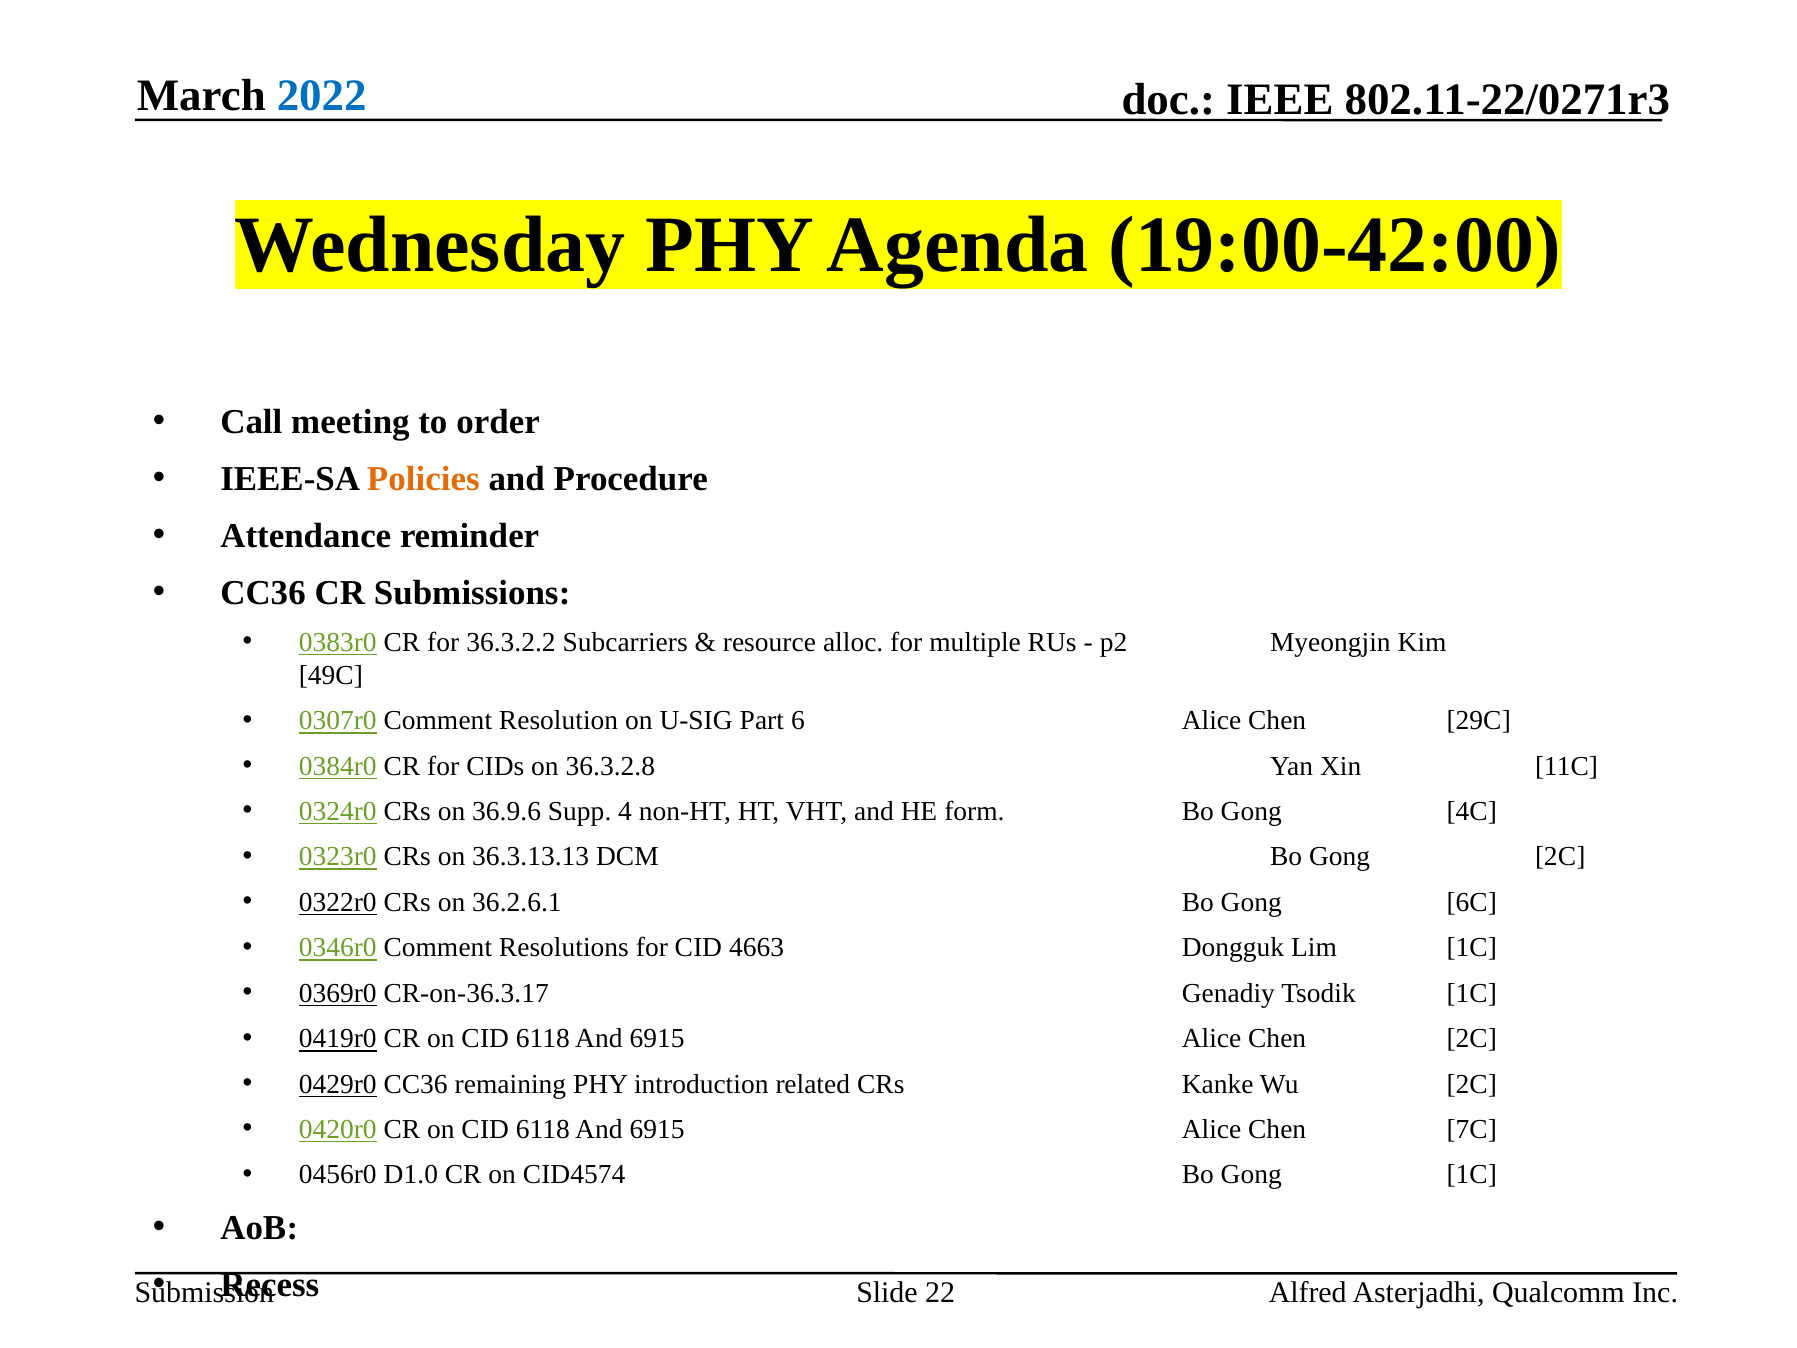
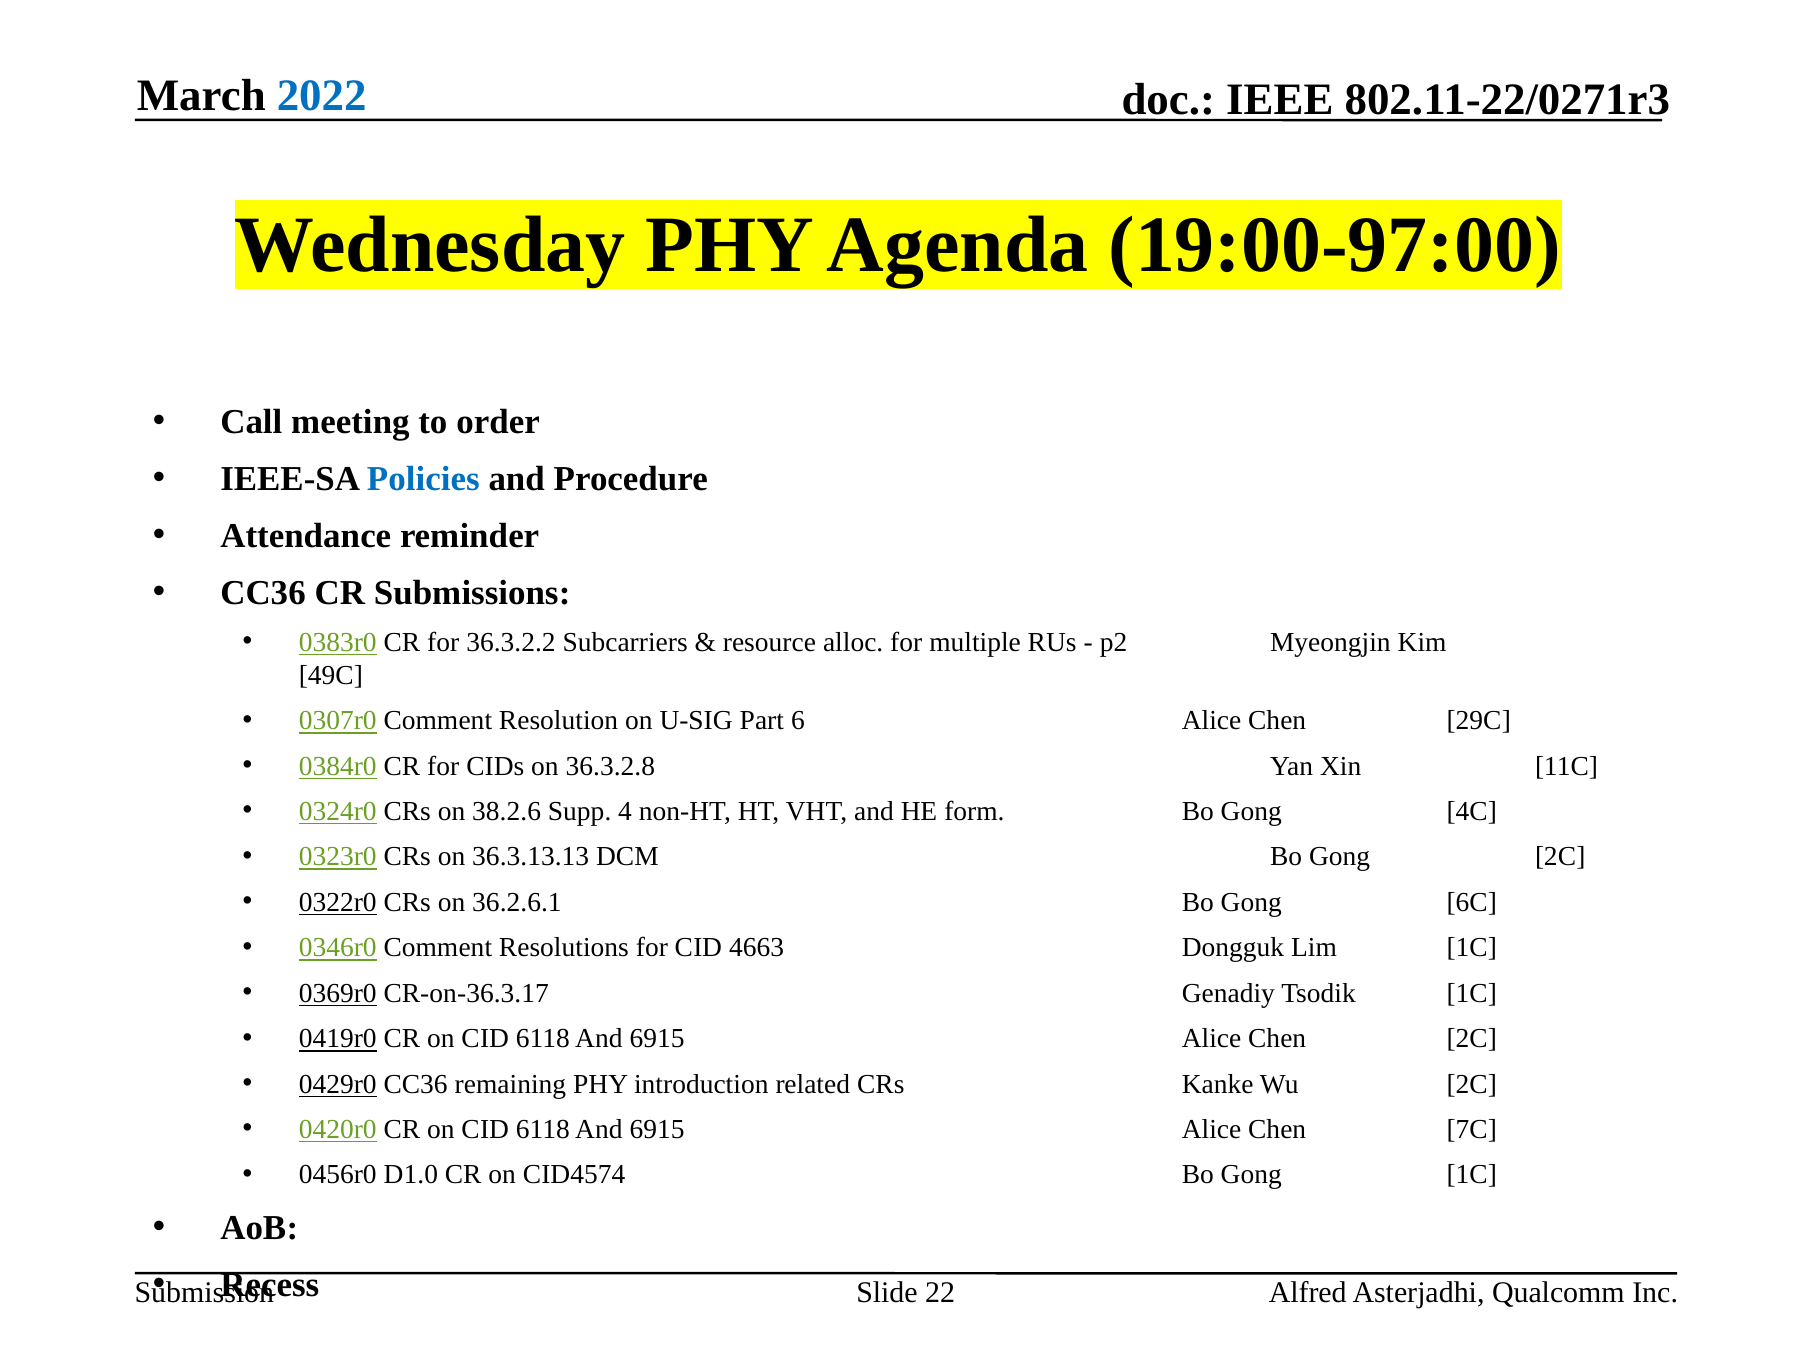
19:00-42:00: 19:00-42:00 -> 19:00-97:00
Policies colour: orange -> blue
36.9.6: 36.9.6 -> 38.2.6
